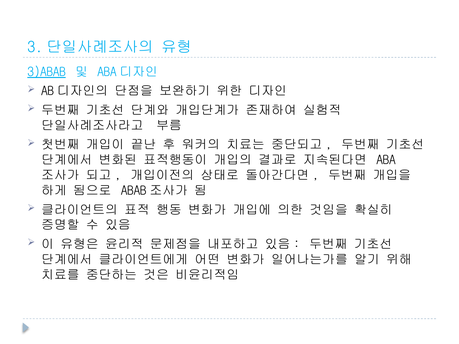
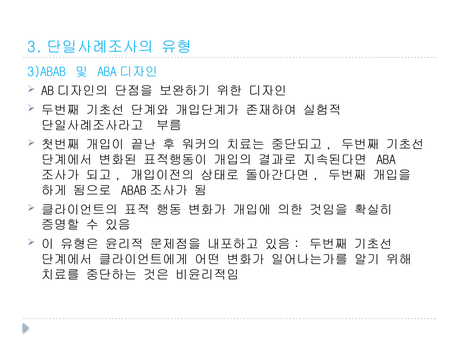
3)ABAB underline: present -> none
